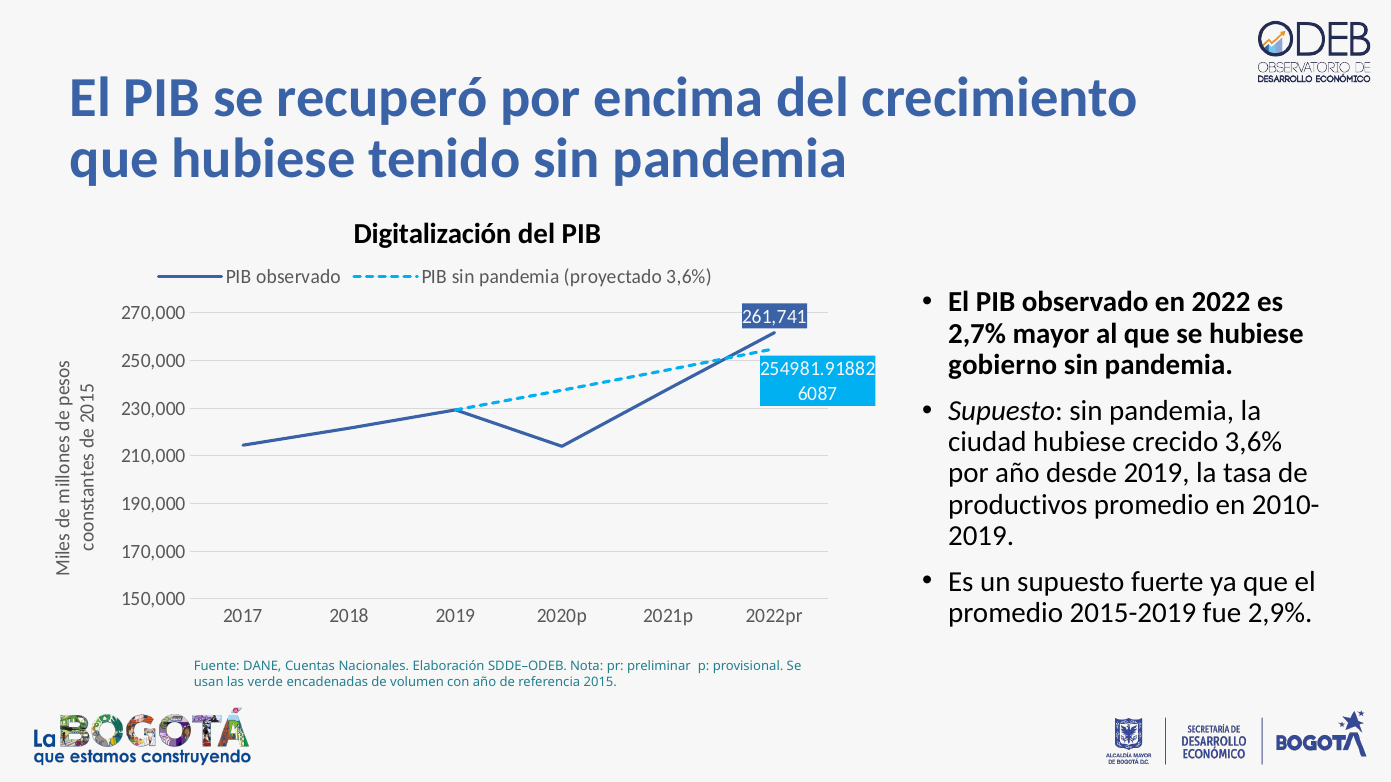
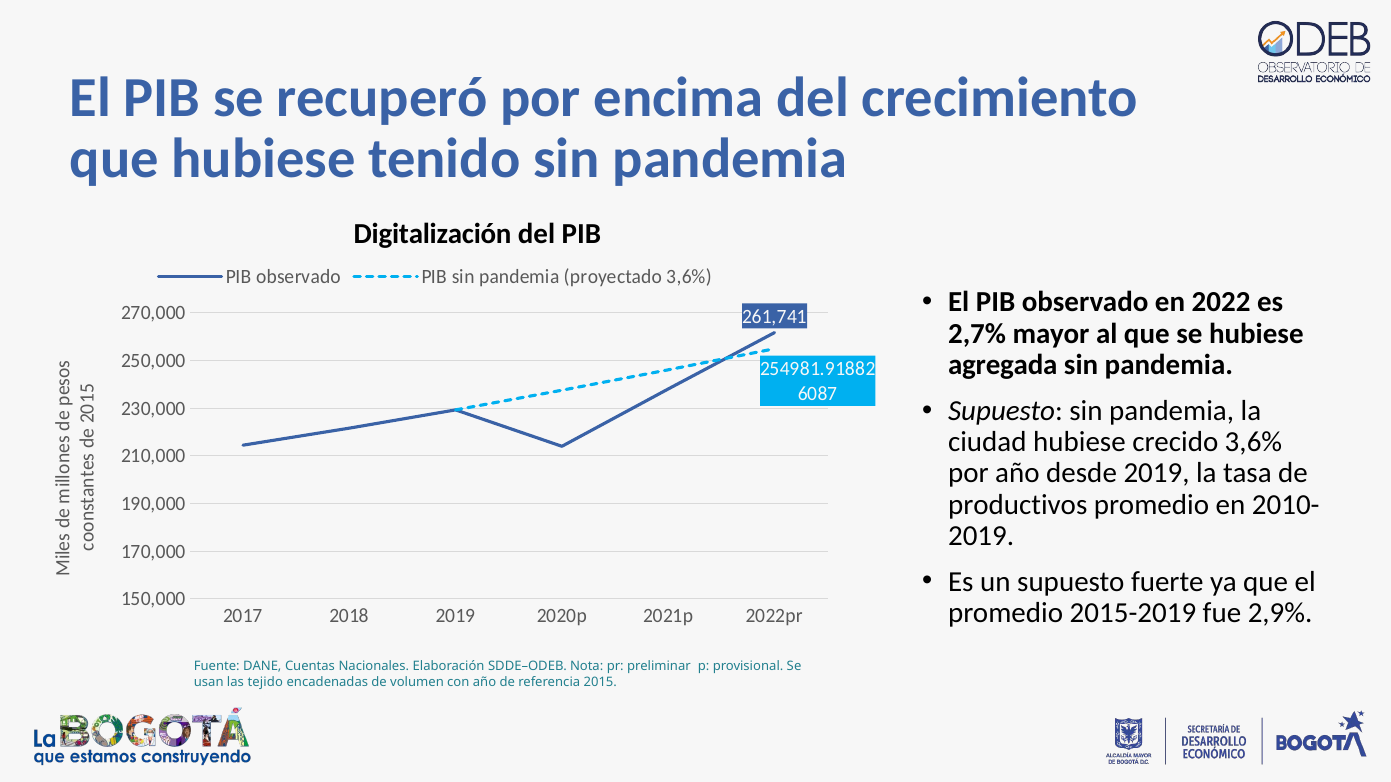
gobierno: gobierno -> agregada
verde: verde -> tejido
